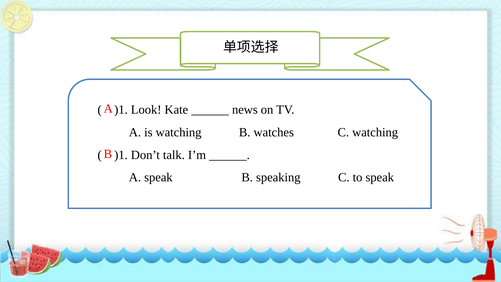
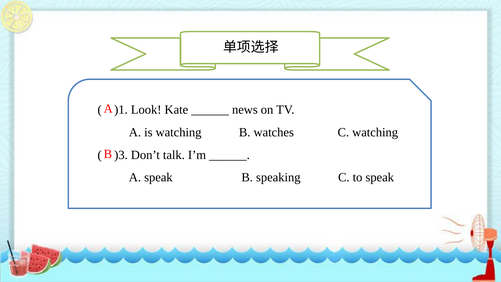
)1 at (121, 155): )1 -> )3
